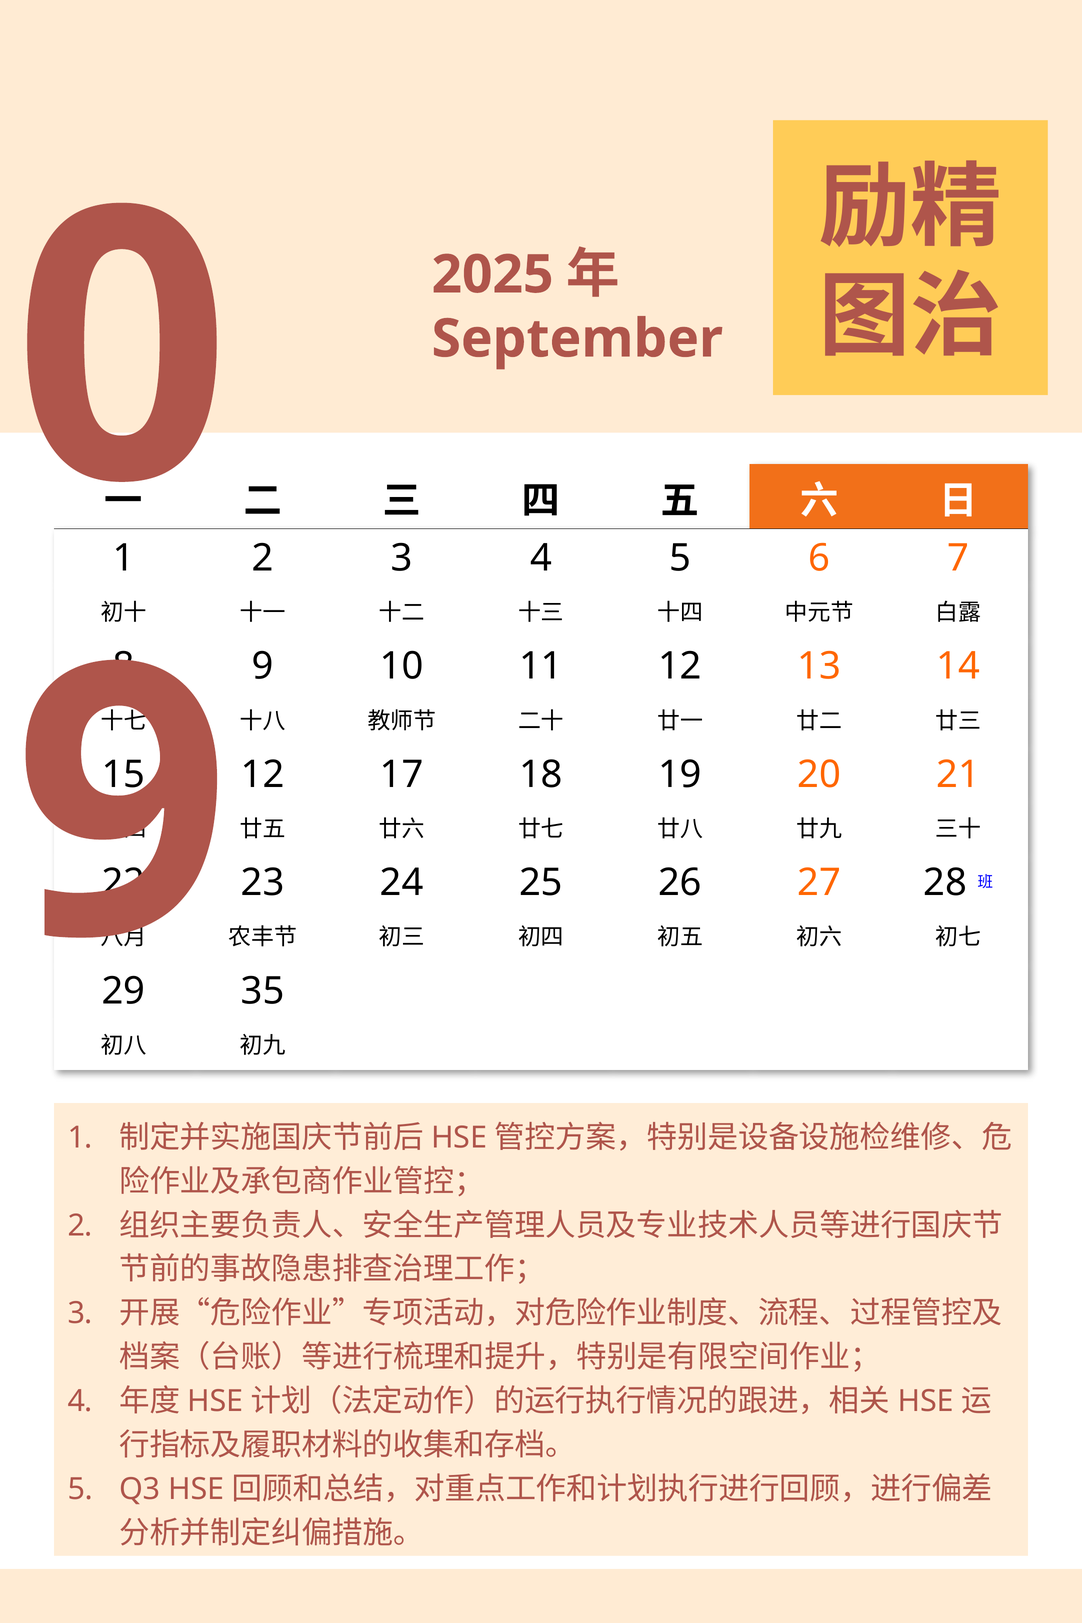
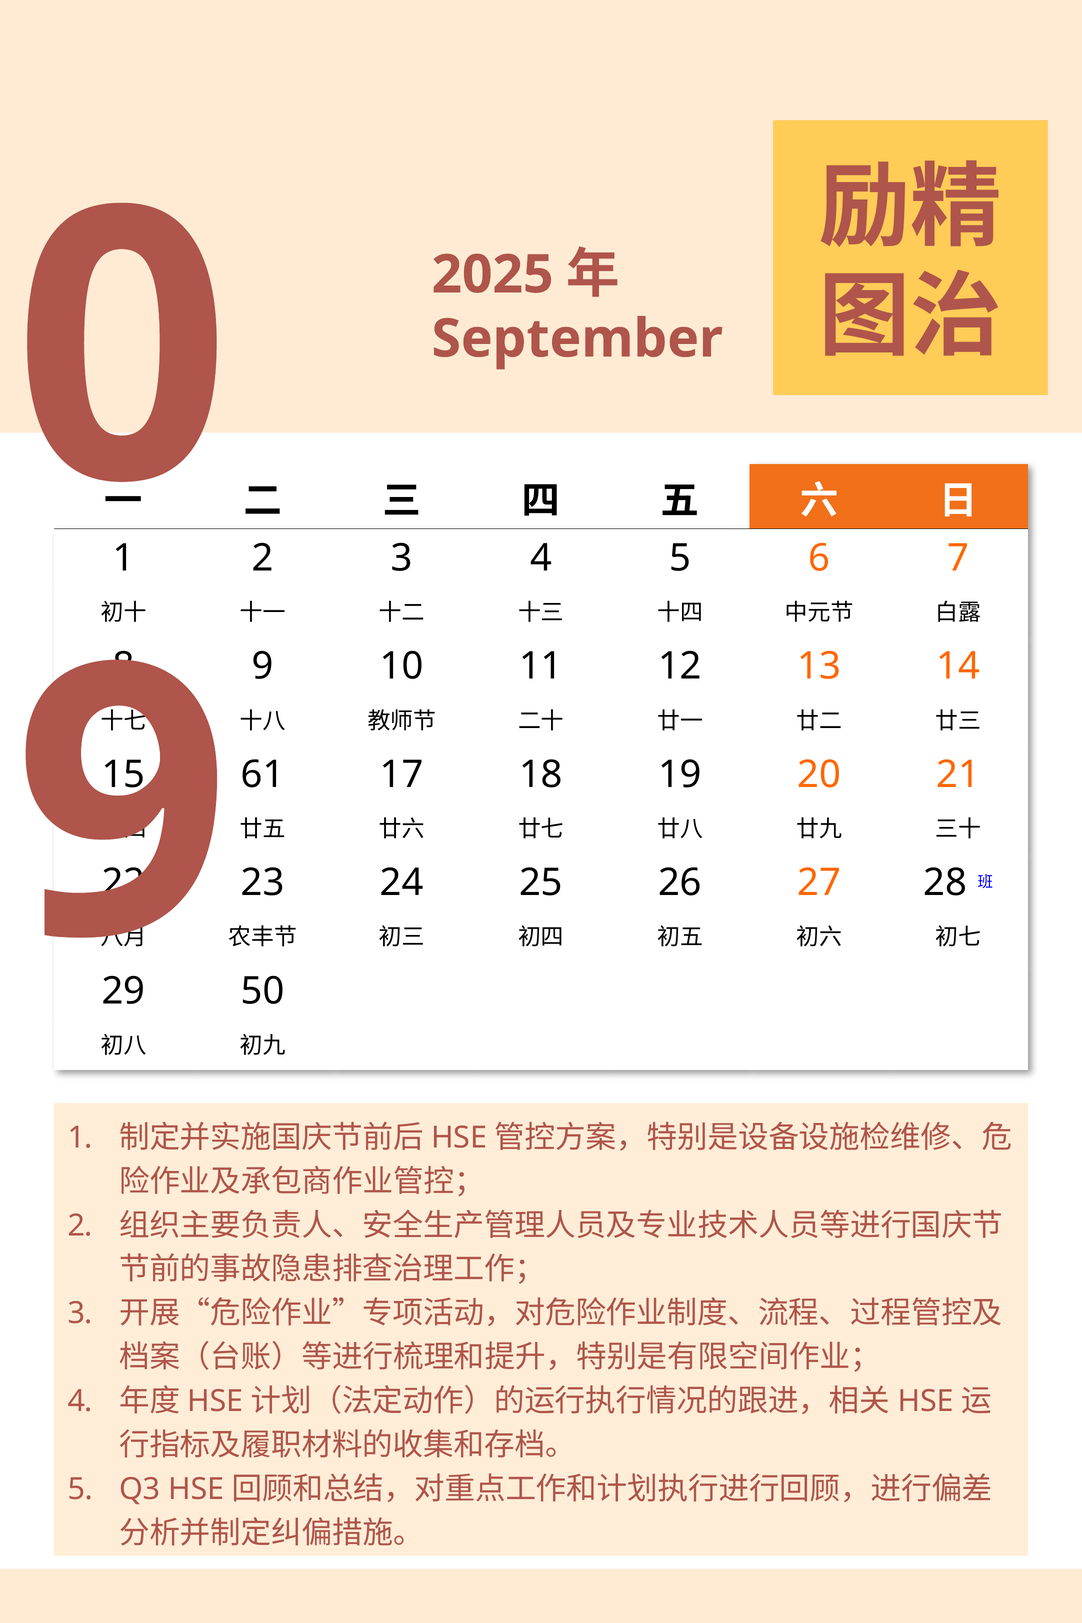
12 at (263, 775): 12 -> 61
35: 35 -> 50
